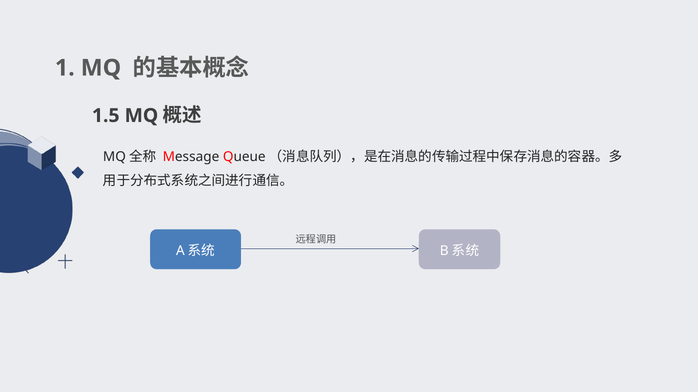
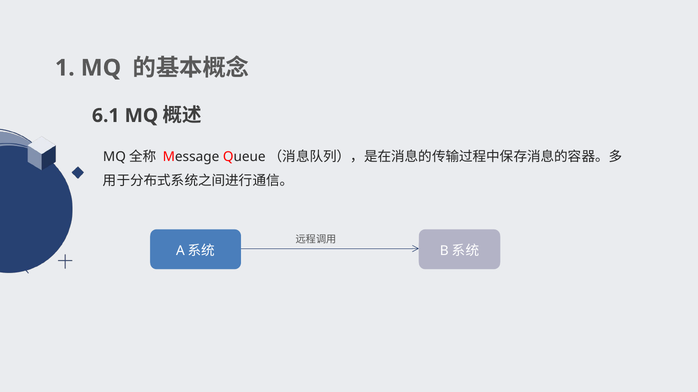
1.5: 1.5 -> 6.1
